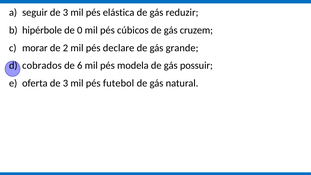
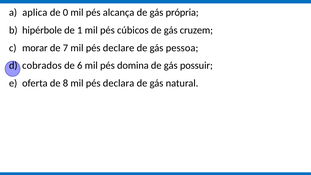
seguir: seguir -> aplica
3 at (65, 13): 3 -> 0
elástica: elástica -> alcança
reduzir: reduzir -> própria
0: 0 -> 1
2: 2 -> 7
grande: grande -> pessoa
modela: modela -> domina
oferta de 3: 3 -> 8
futebol: futebol -> declara
